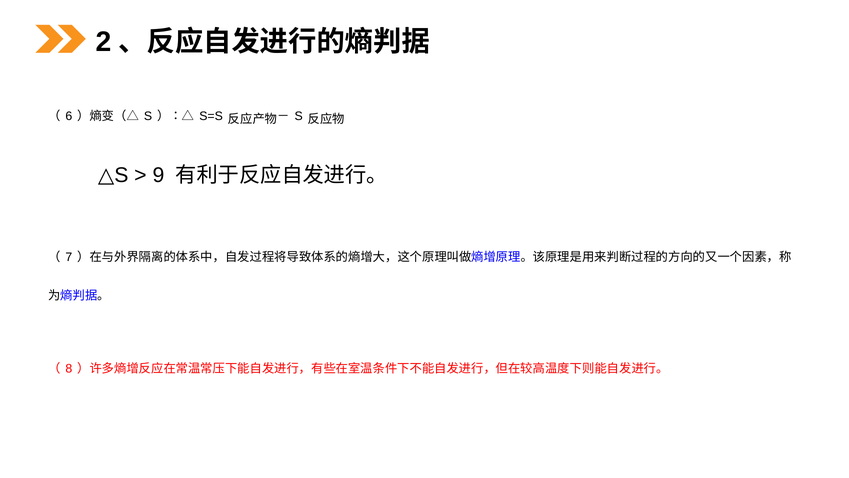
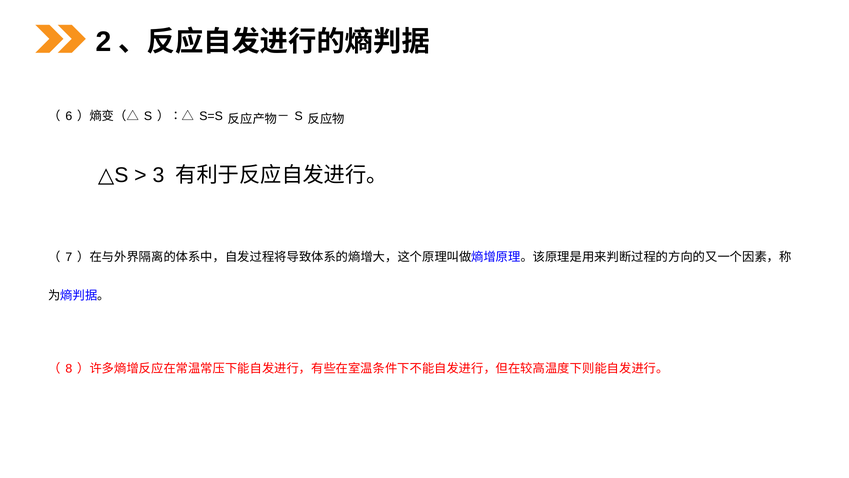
9: 9 -> 3
